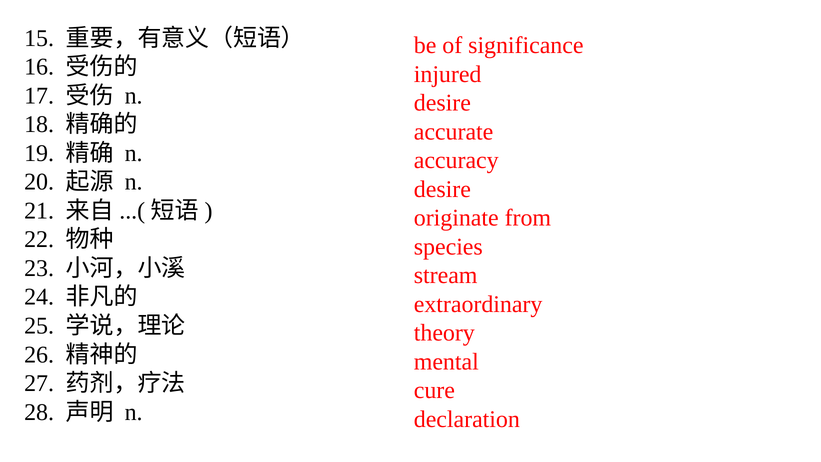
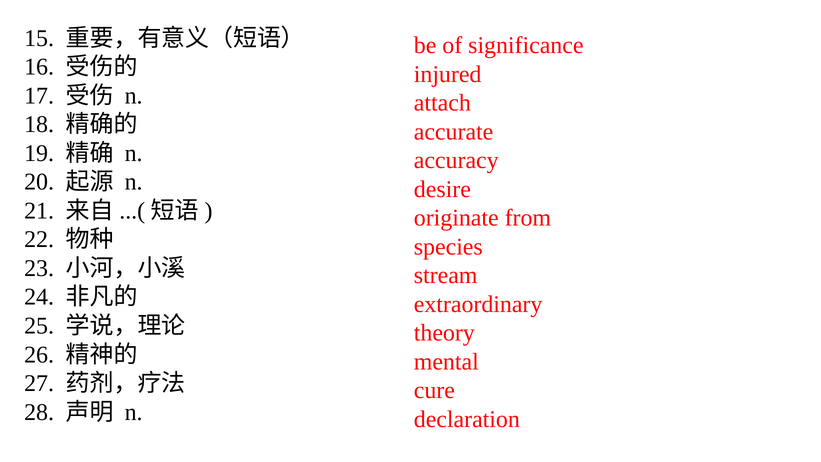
desire at (442, 103): desire -> attach
